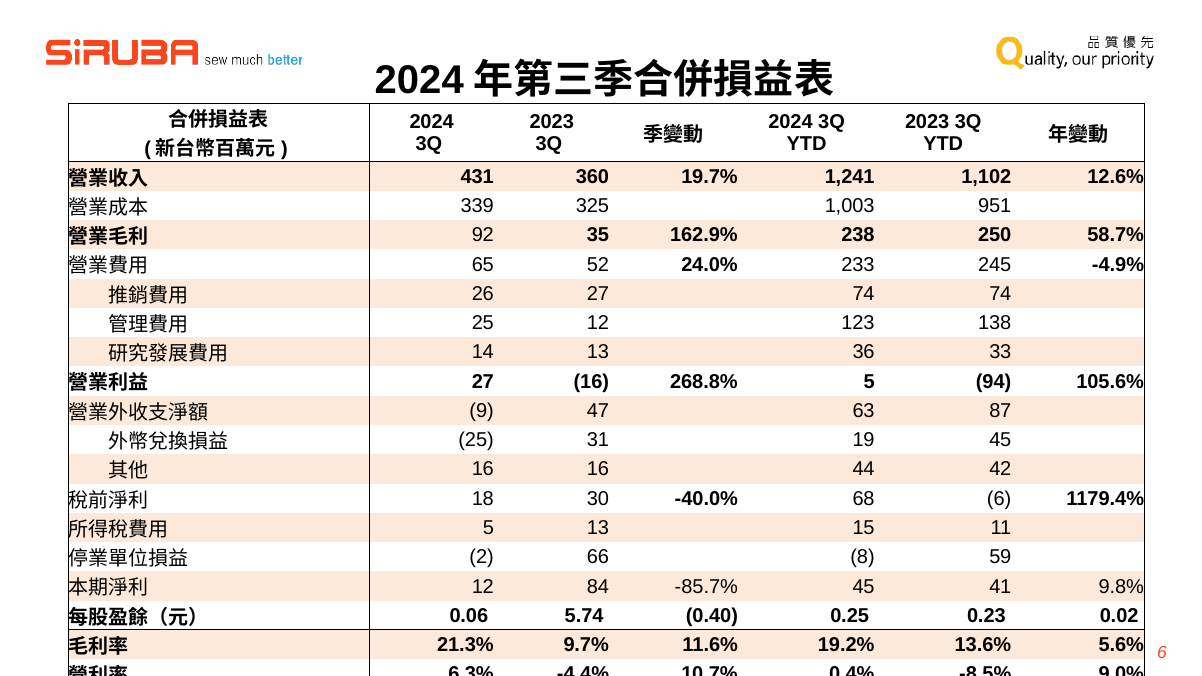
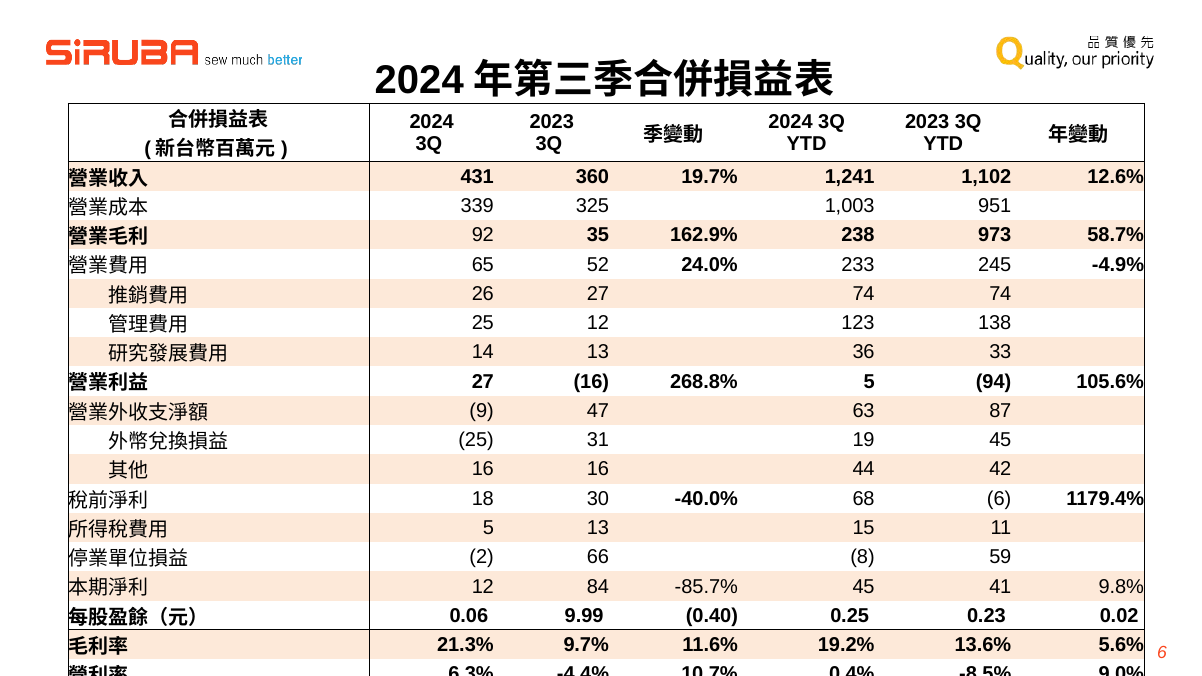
250: 250 -> 973
5.74: 5.74 -> 9.99
